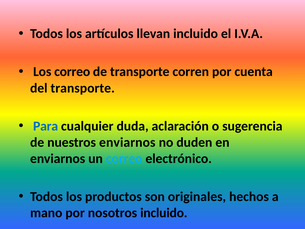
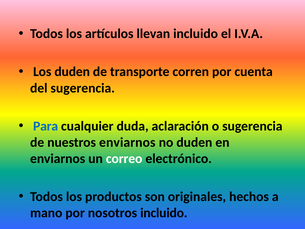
Los correo: correo -> duden
del transporte: transporte -> sugerencia
correo at (124, 158) colour: light blue -> white
